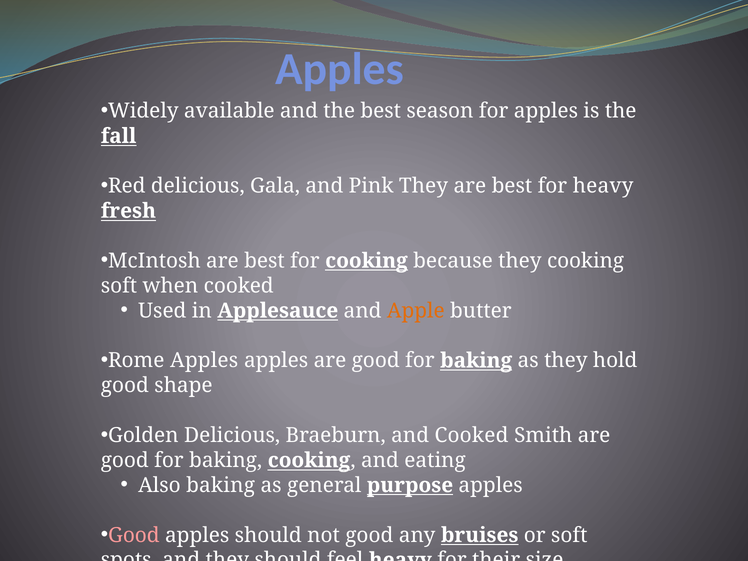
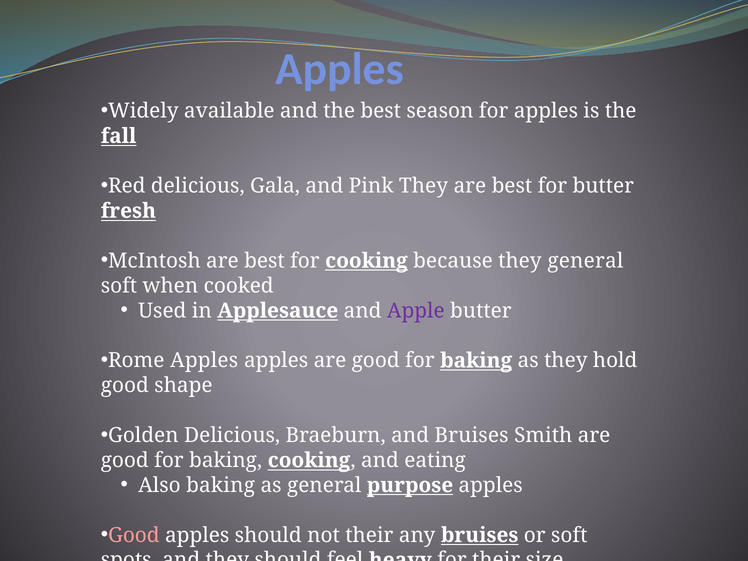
for heavy: heavy -> butter
they cooking: cooking -> general
Apple colour: orange -> purple
and Cooked: Cooked -> Bruises
not good: good -> their
